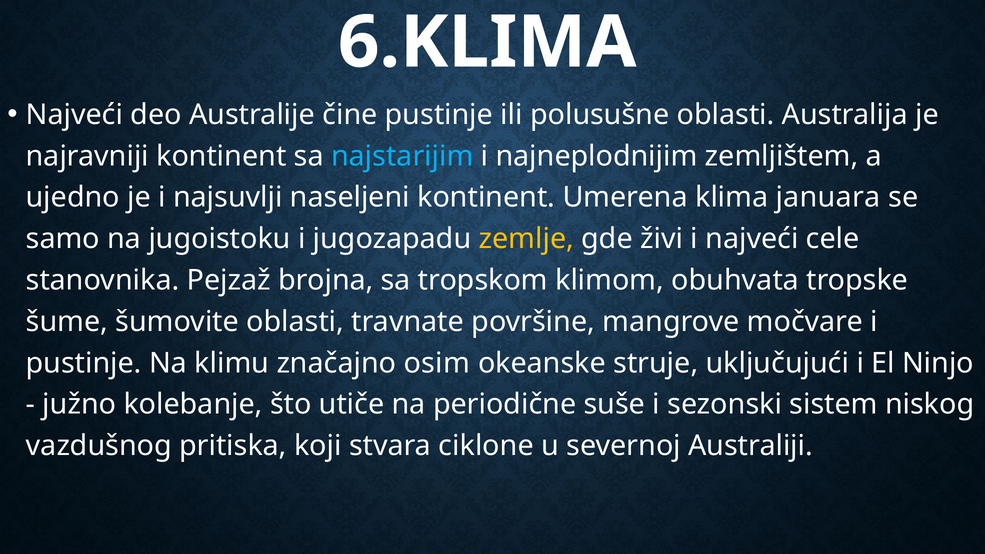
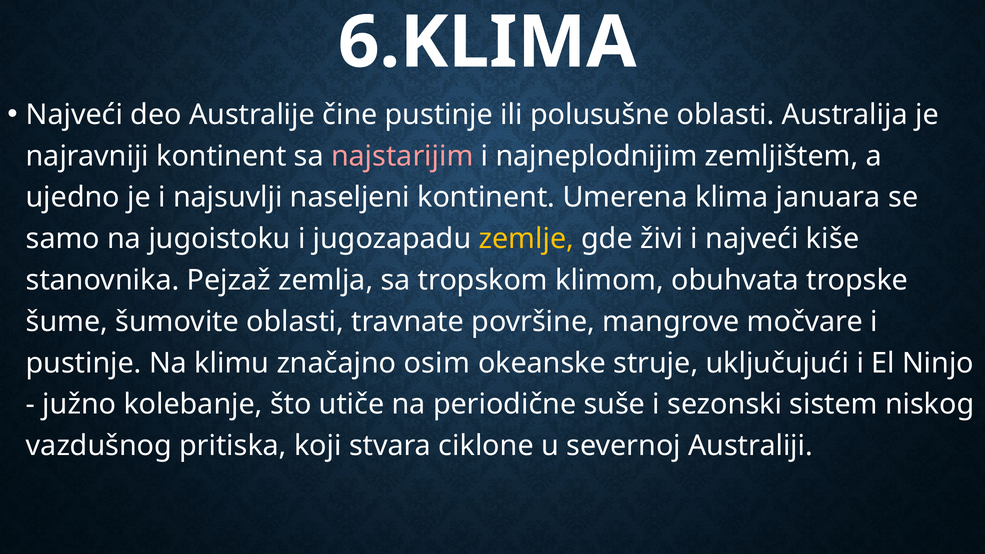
najstarijim colour: light blue -> pink
cele: cele -> kiše
brojna: brojna -> zemlja
